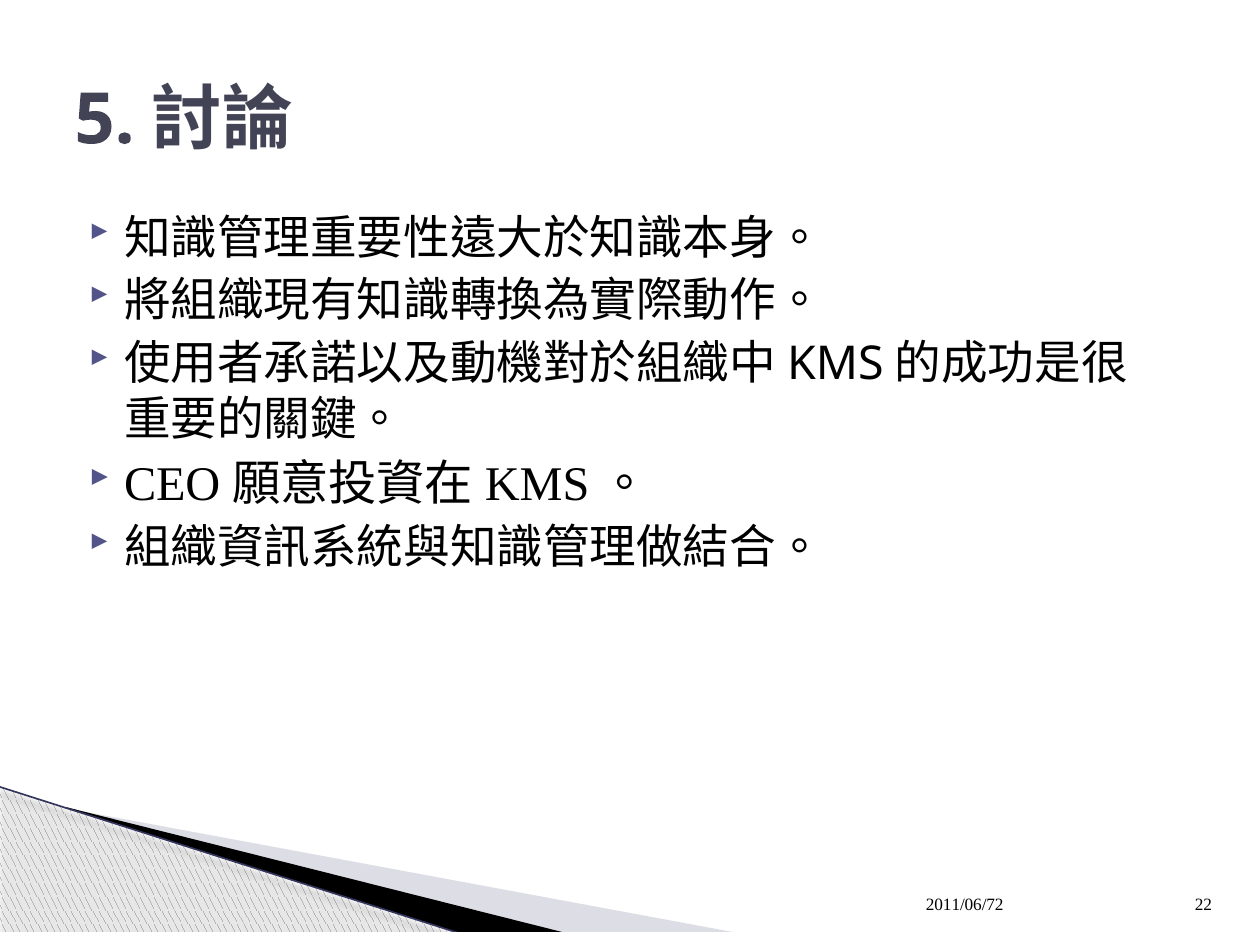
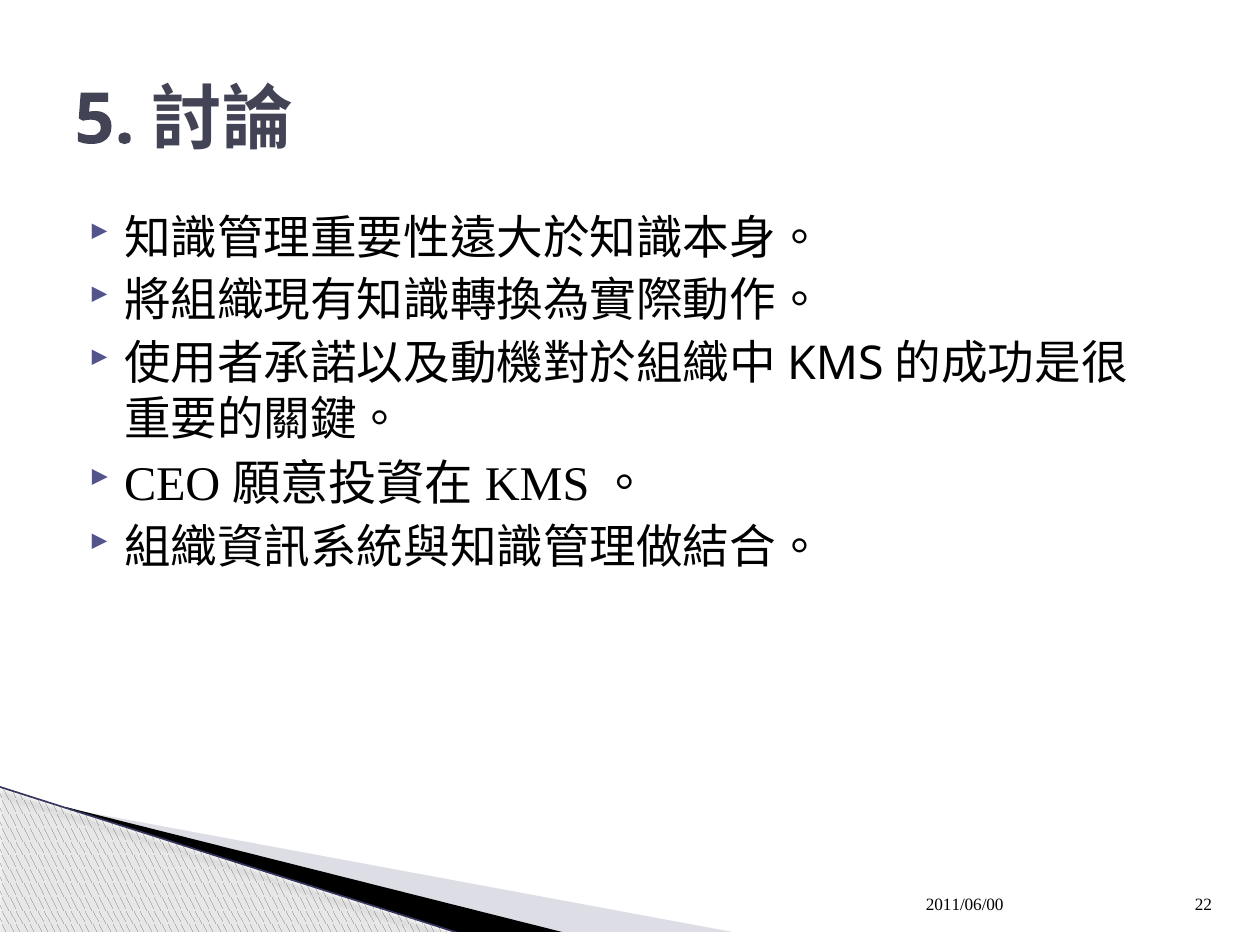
2011/06/72: 2011/06/72 -> 2011/06/00
